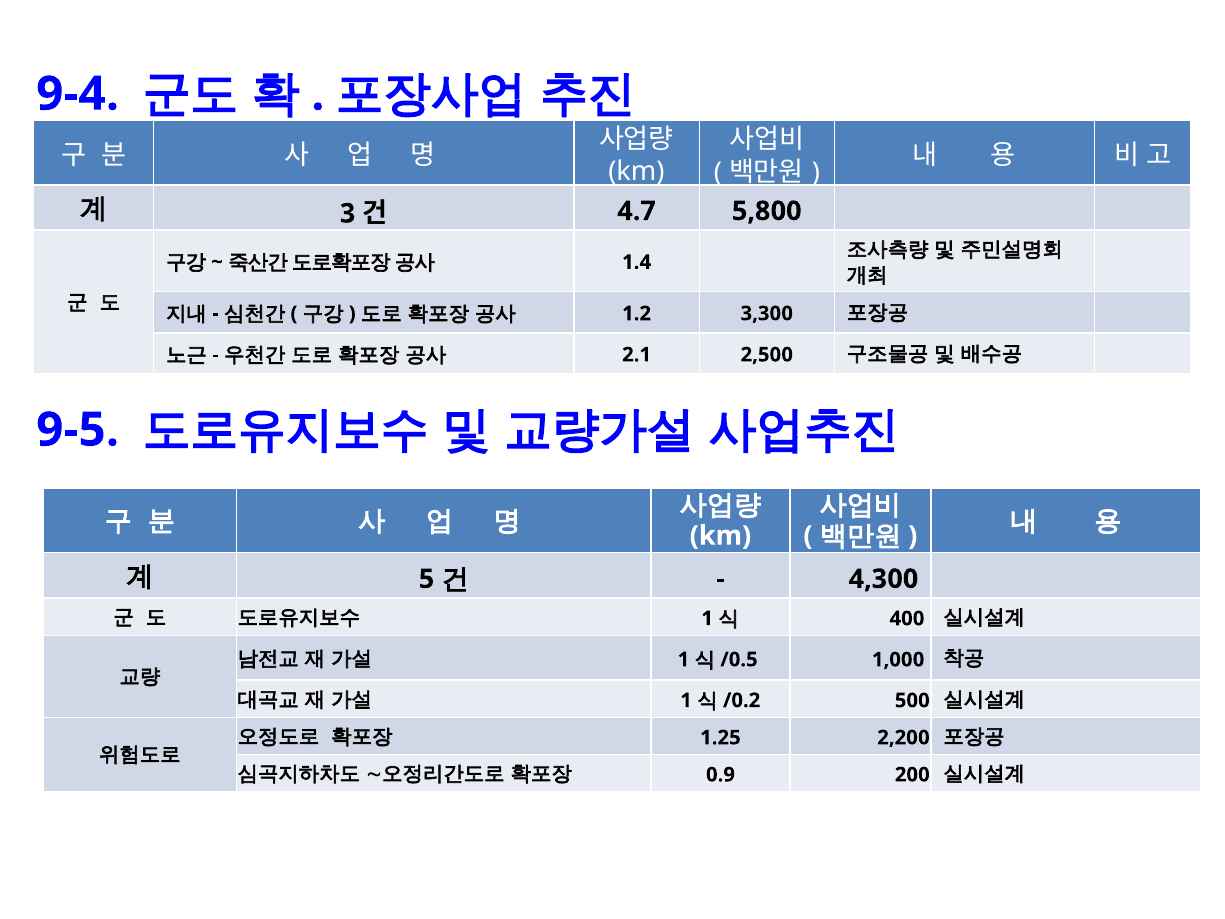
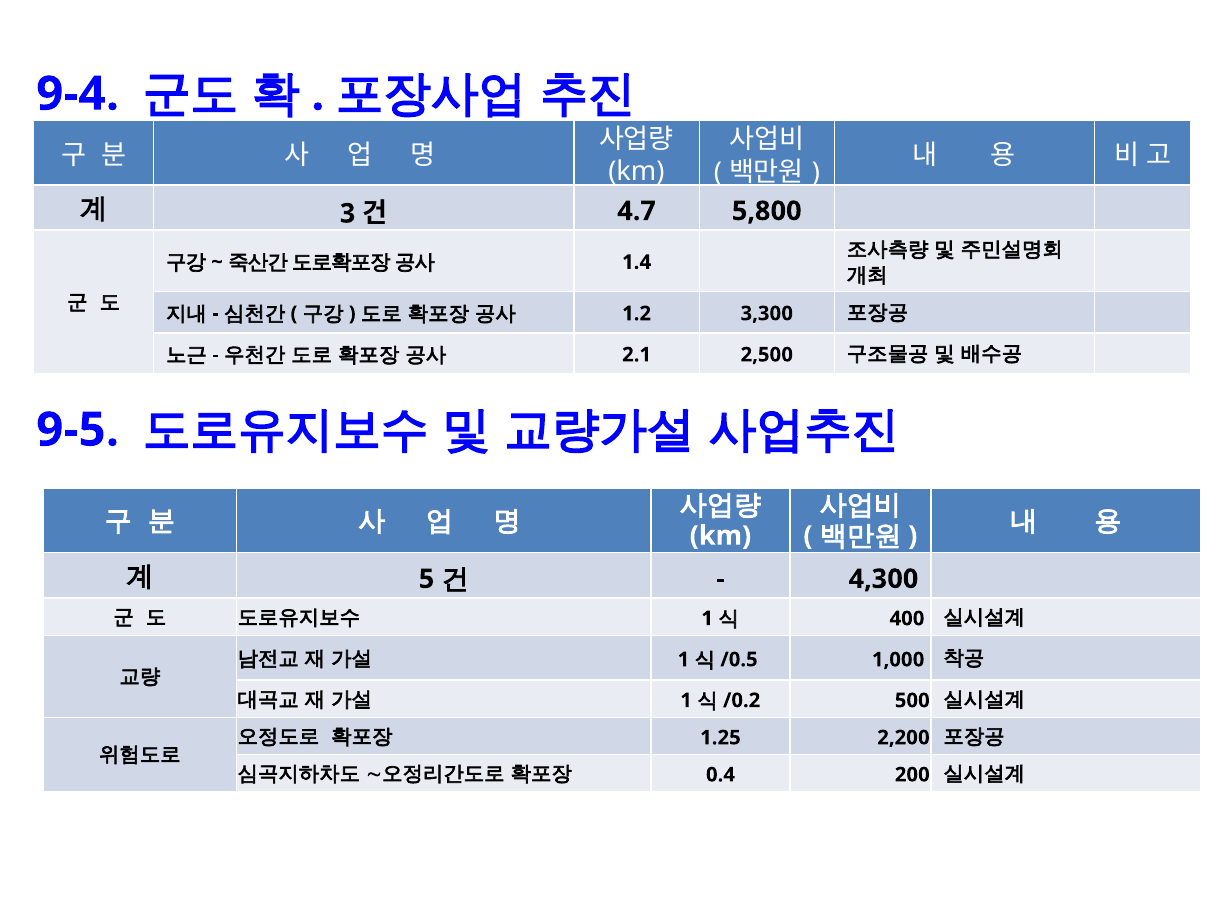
0.9: 0.9 -> 0.4
